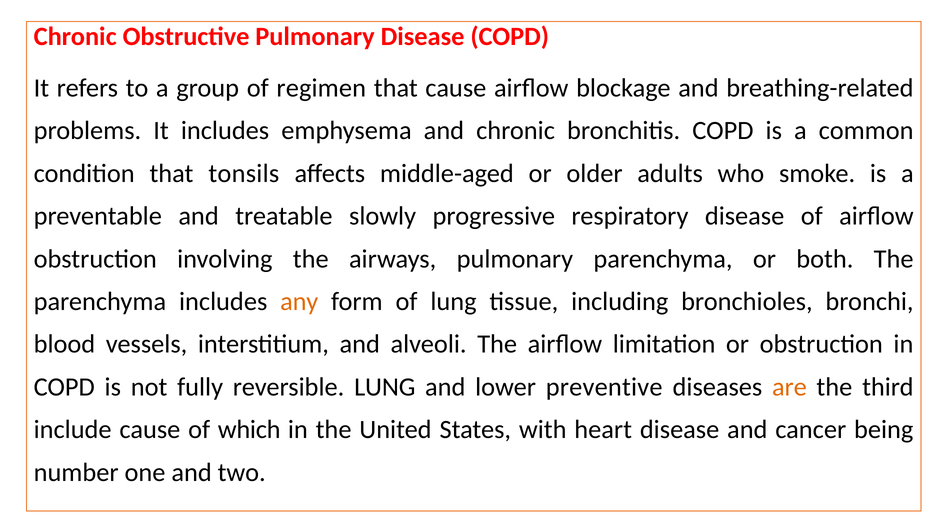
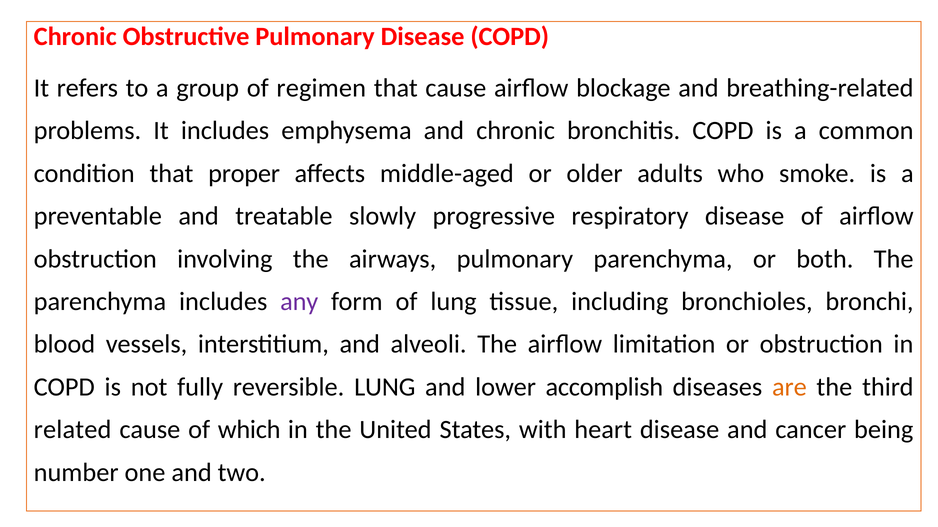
tonsils: tonsils -> proper
any colour: orange -> purple
preventive: preventive -> accomplish
include: include -> related
